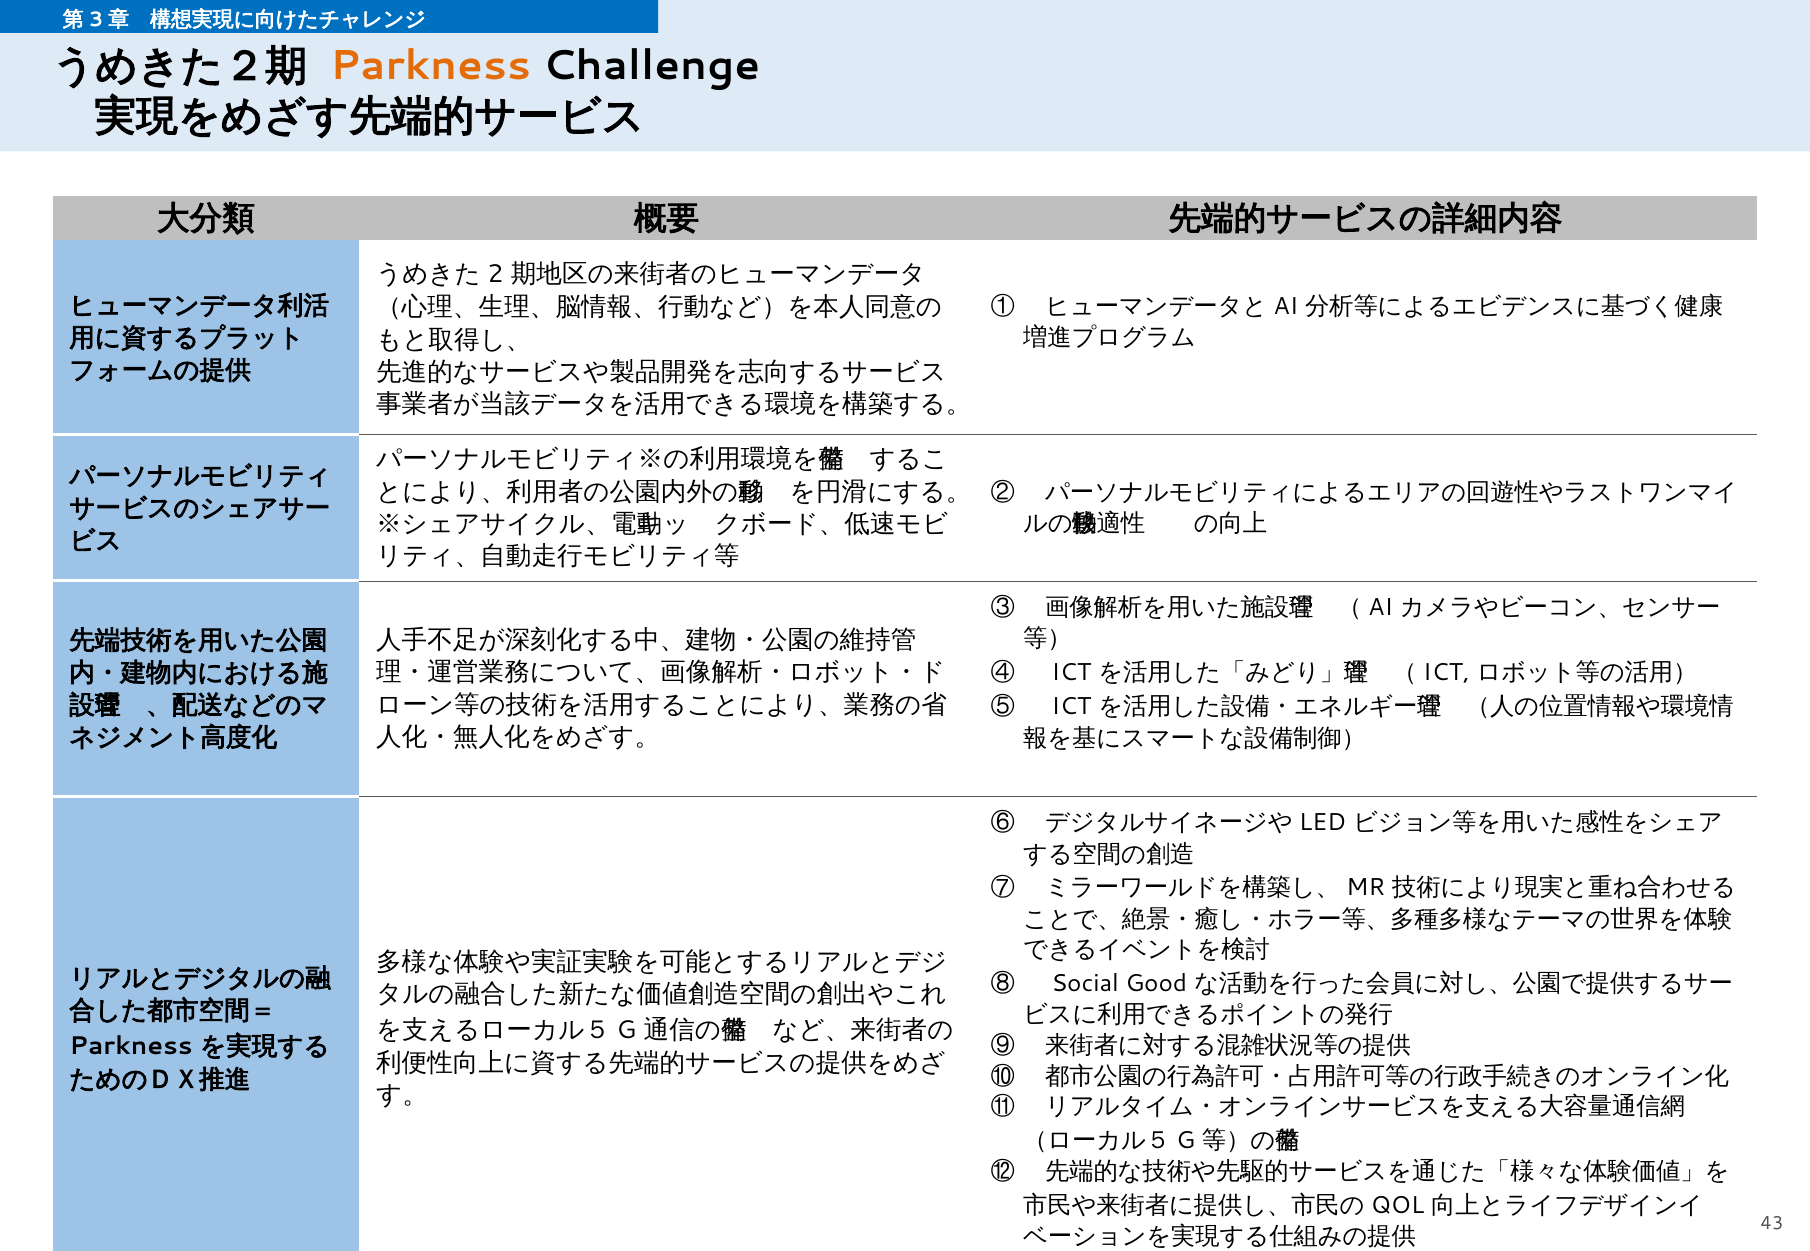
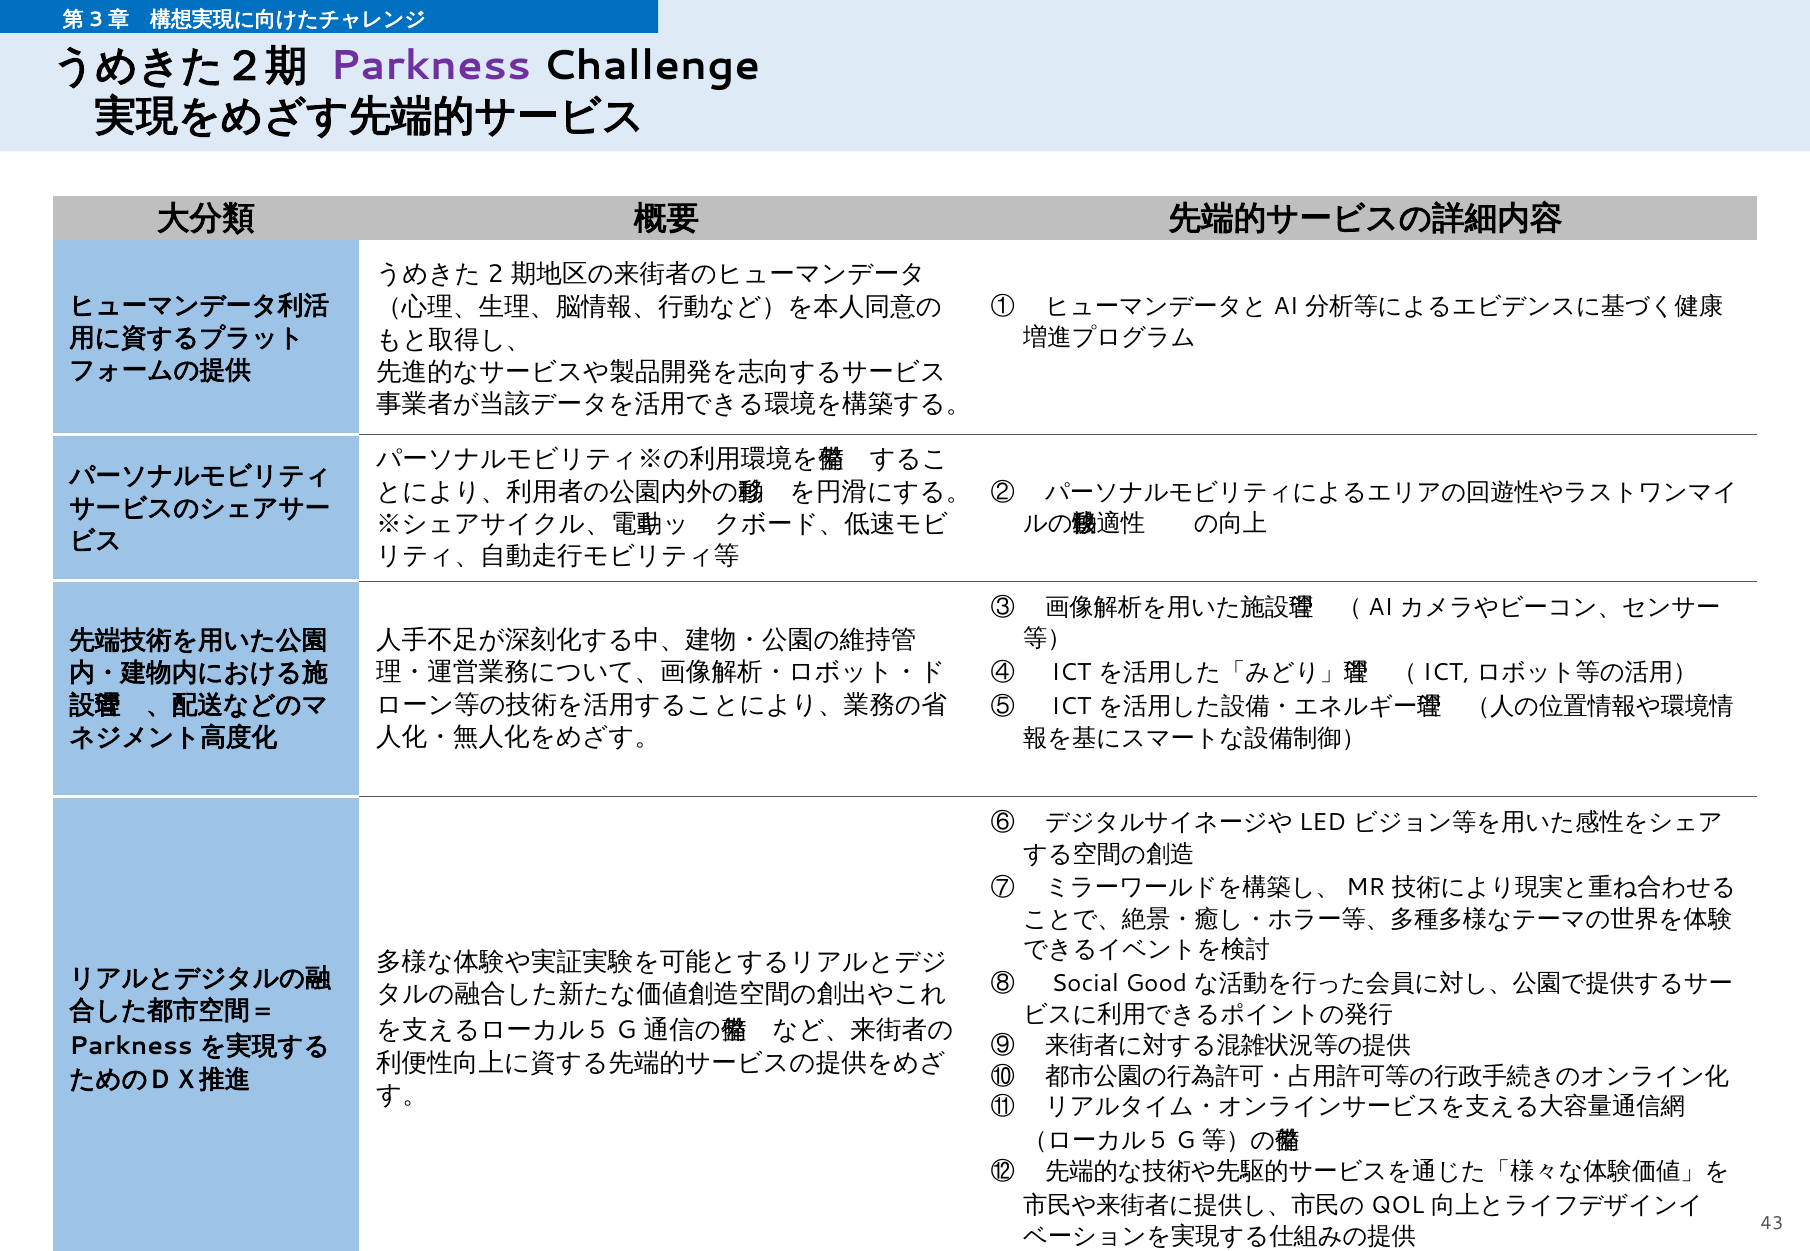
Parkness at (430, 66) colour: orange -> purple
